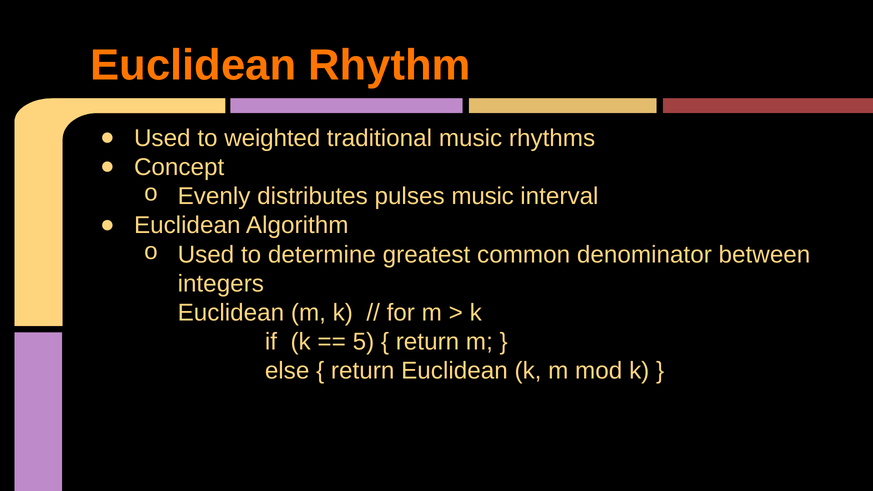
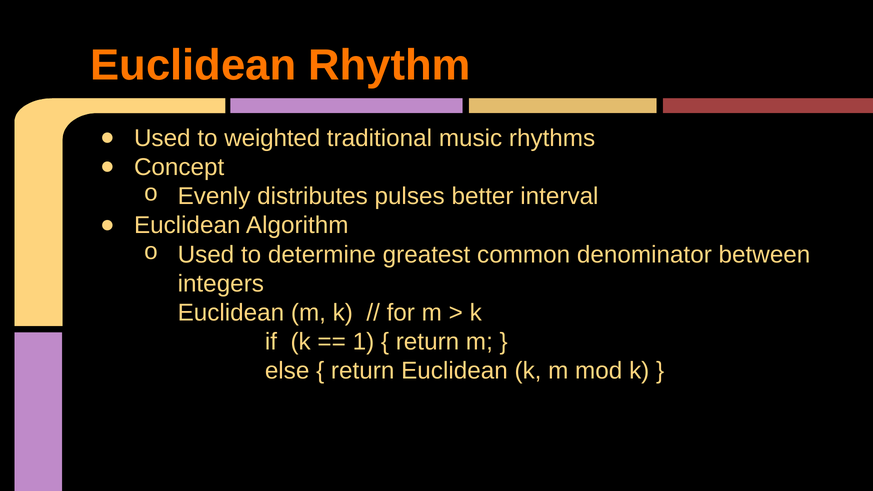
pulses music: music -> better
5: 5 -> 1
